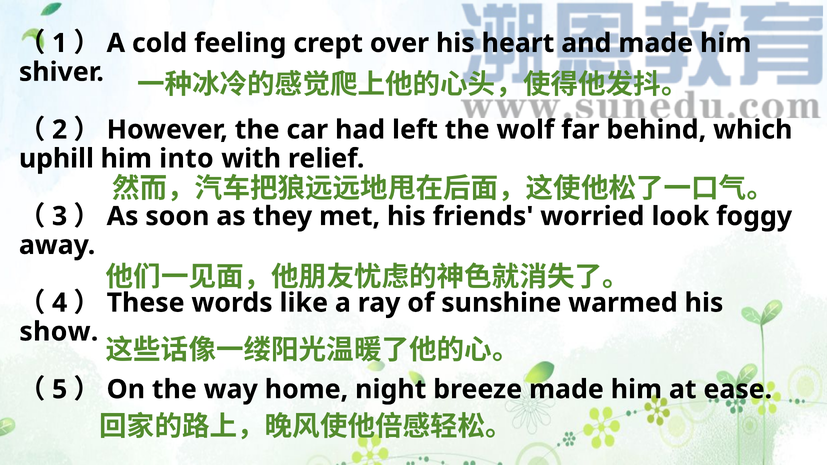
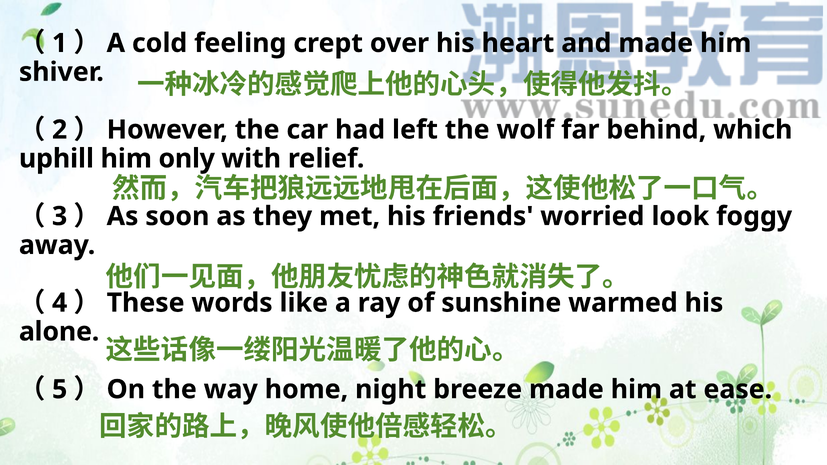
into: into -> only
show: show -> alone
